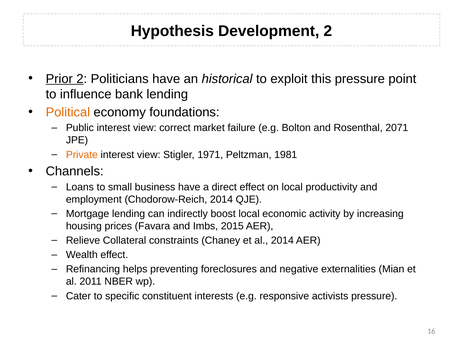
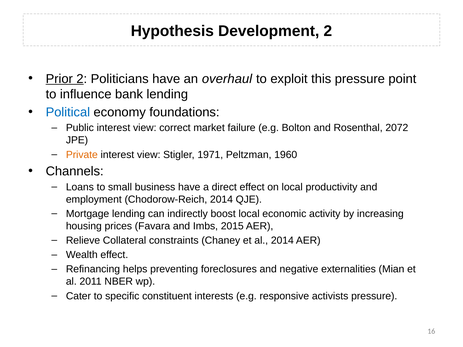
historical: historical -> overhaul
Political colour: orange -> blue
2071: 2071 -> 2072
1981: 1981 -> 1960
